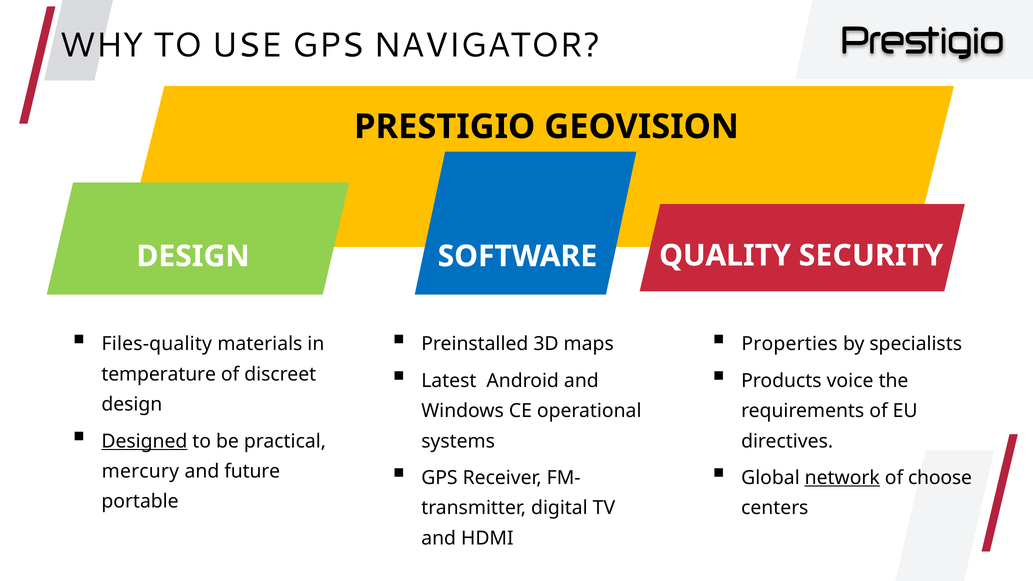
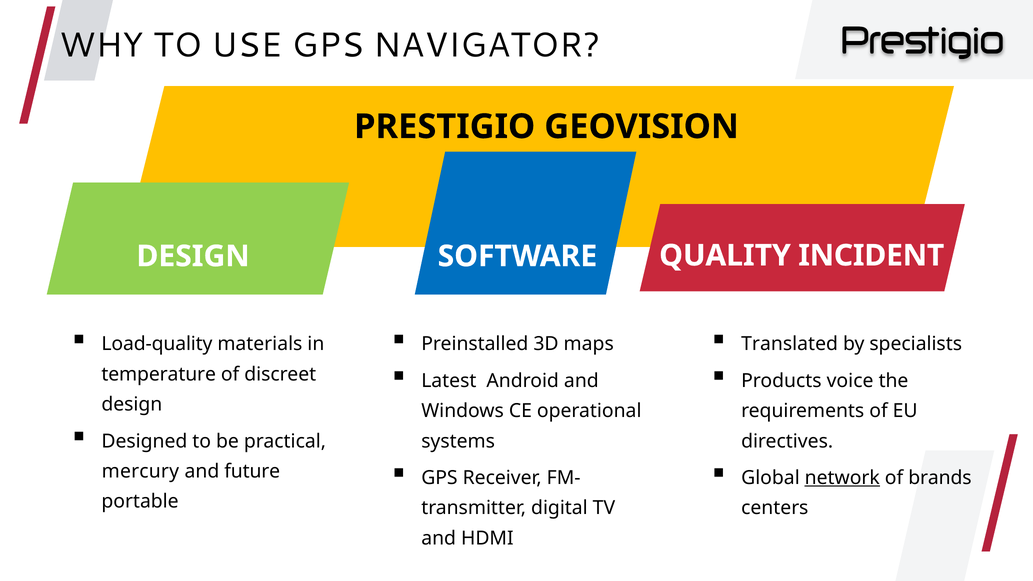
SECURITY: SECURITY -> INCIDENT
Files-quality: Files-quality -> Load-quality
Properties: Properties -> Translated
Designed underline: present -> none
choose: choose -> brands
